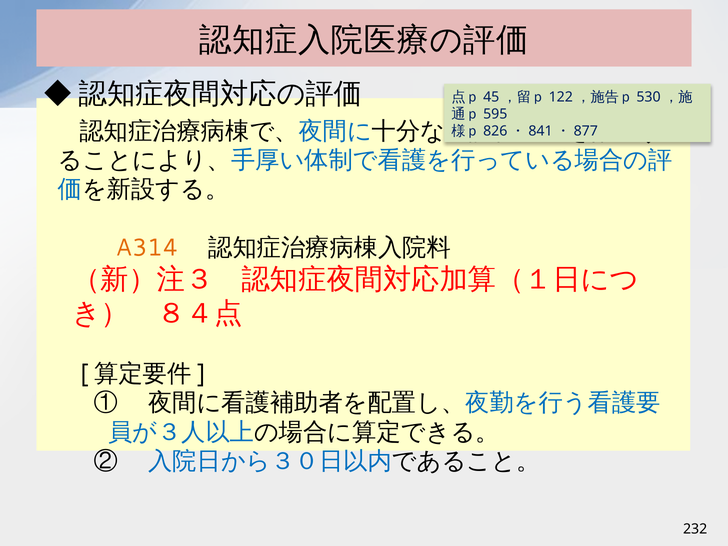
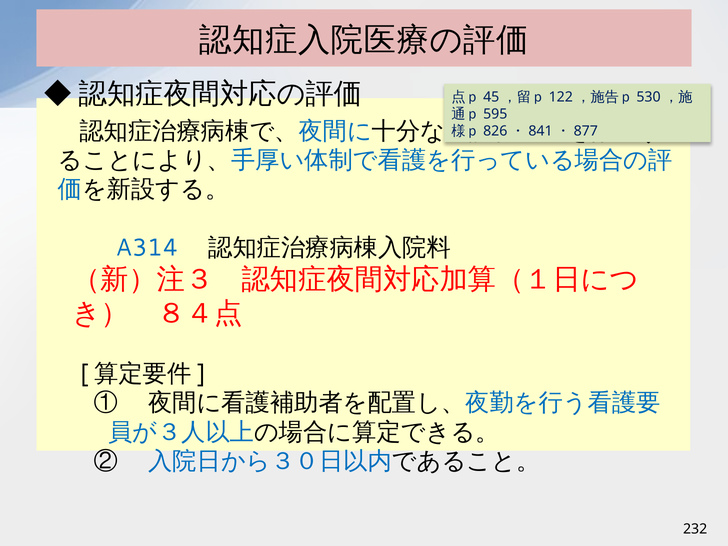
A314 colour: orange -> blue
